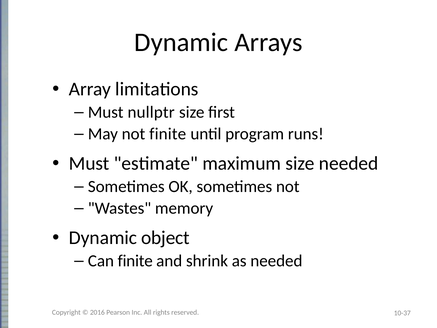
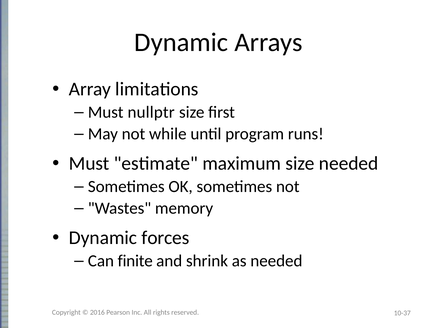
not finite: finite -> while
object: object -> forces
